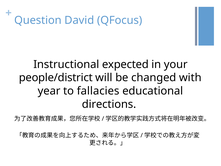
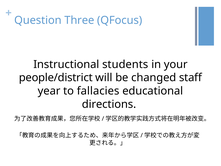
David: David -> Three
expected: expected -> students
with: with -> staff
